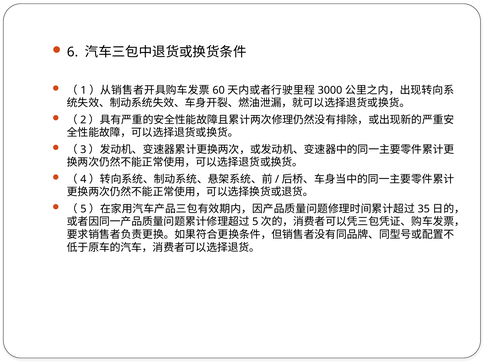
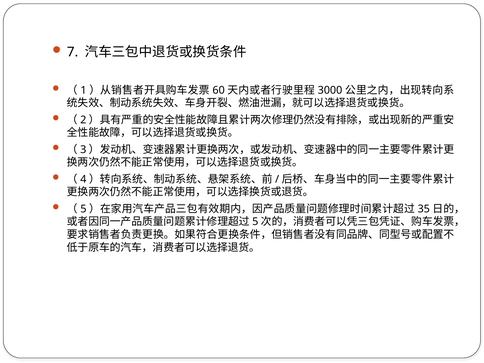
6: 6 -> 7
